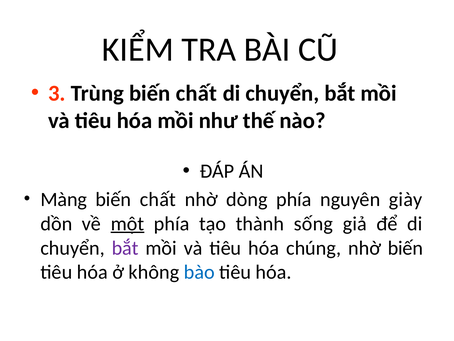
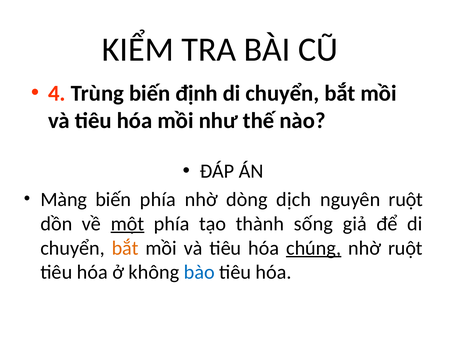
3: 3 -> 4
Trùng biến chất: chất -> định
chất at (158, 199): chất -> phía
dòng phía: phía -> dịch
nguyên giày: giày -> ruột
bắt at (125, 248) colour: purple -> orange
chúng underline: none -> present
nhờ biến: biến -> ruột
